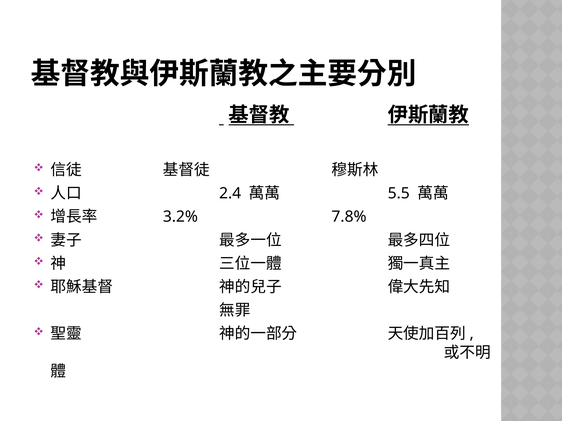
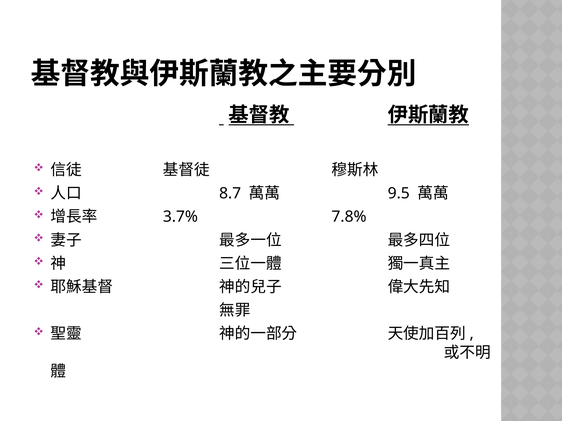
2.4: 2.4 -> 8.7
5.5: 5.5 -> 9.5
3.2%: 3.2% -> 3.7%
